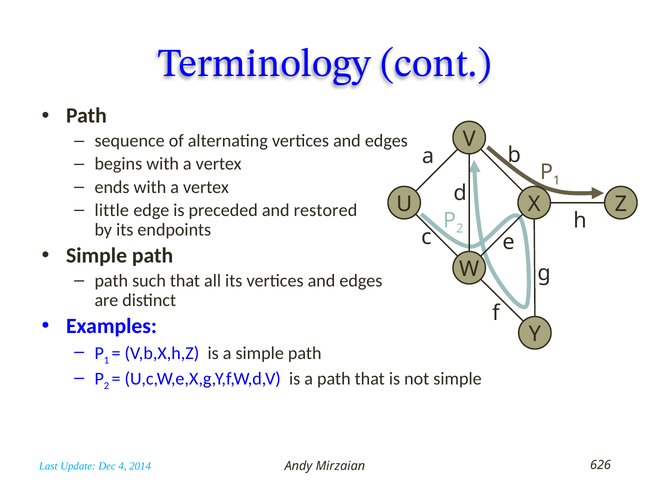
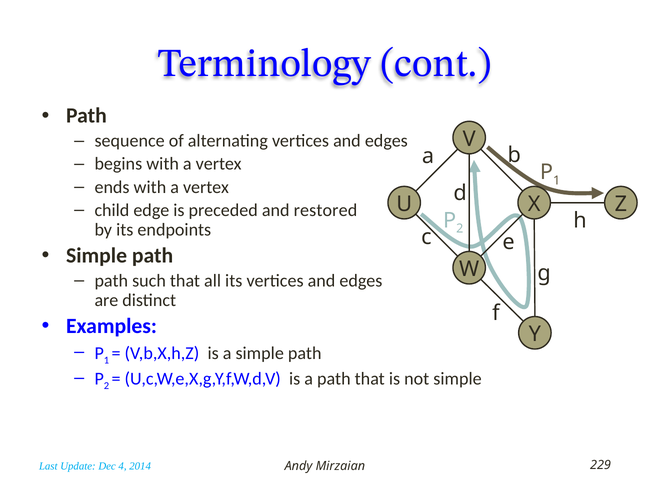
little: little -> child
626: 626 -> 229
